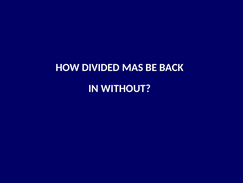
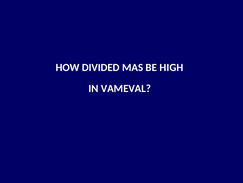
BACK: BACK -> HIGH
WITHOUT: WITHOUT -> VAMEVAL
